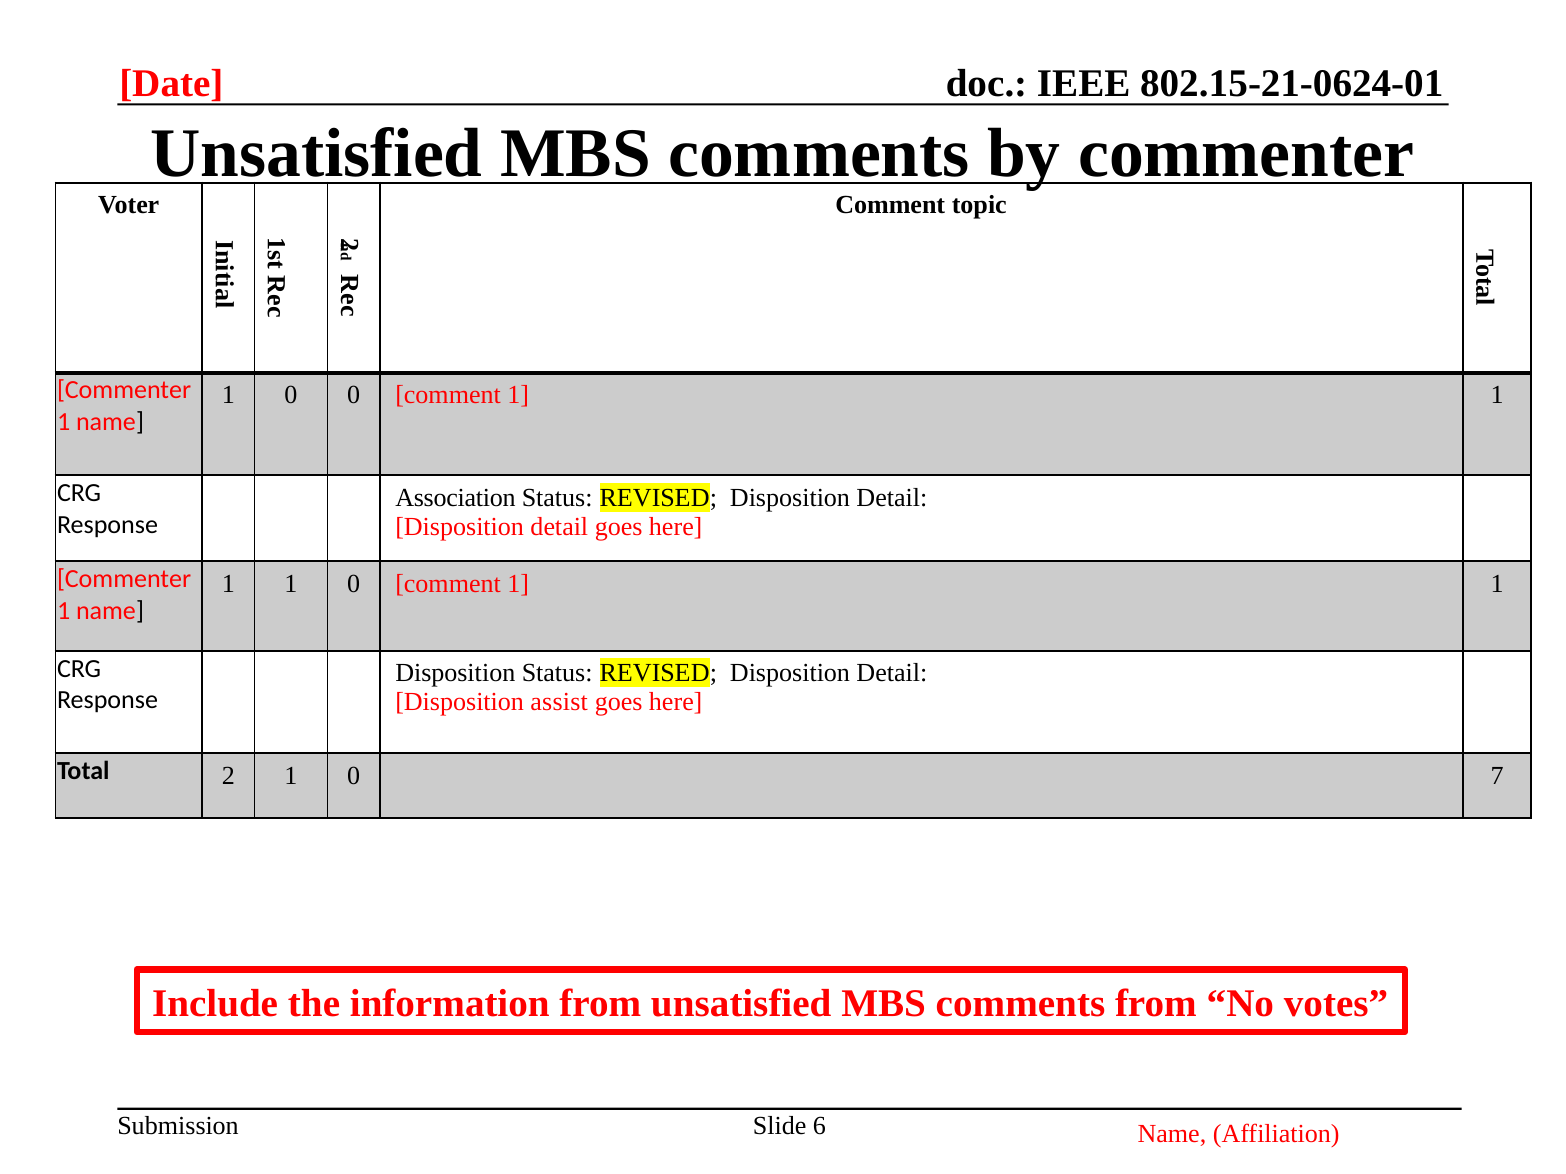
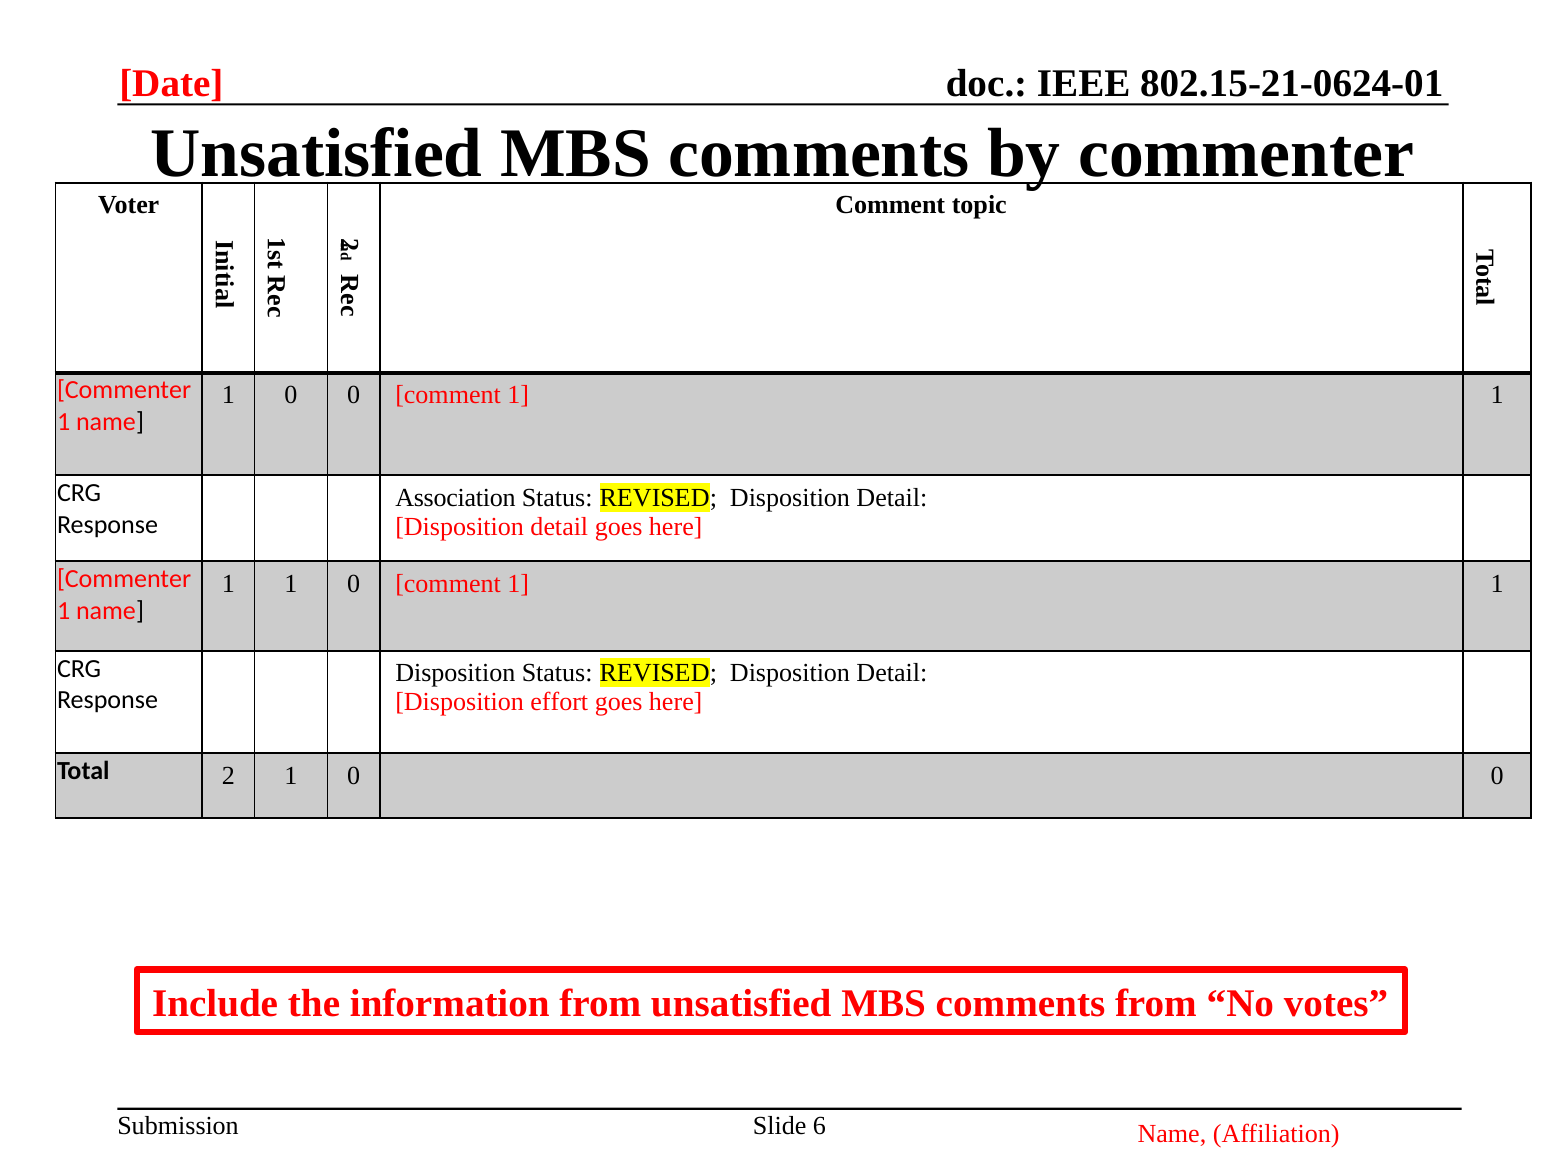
assist: assist -> effort
2 1 0 7: 7 -> 0
